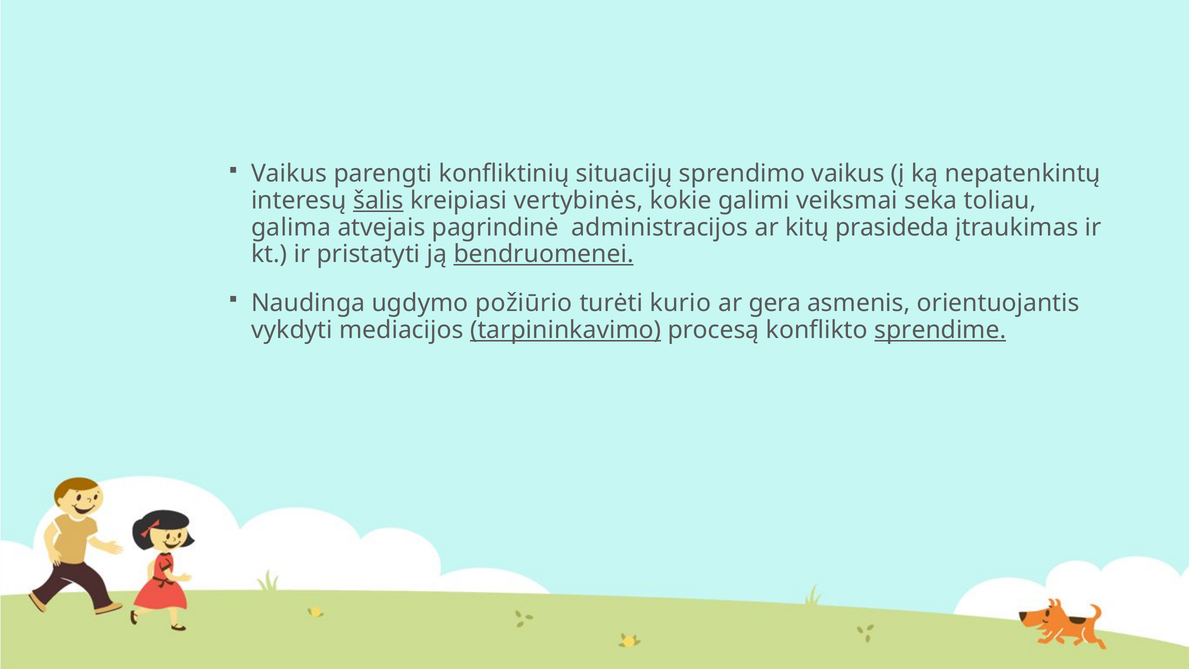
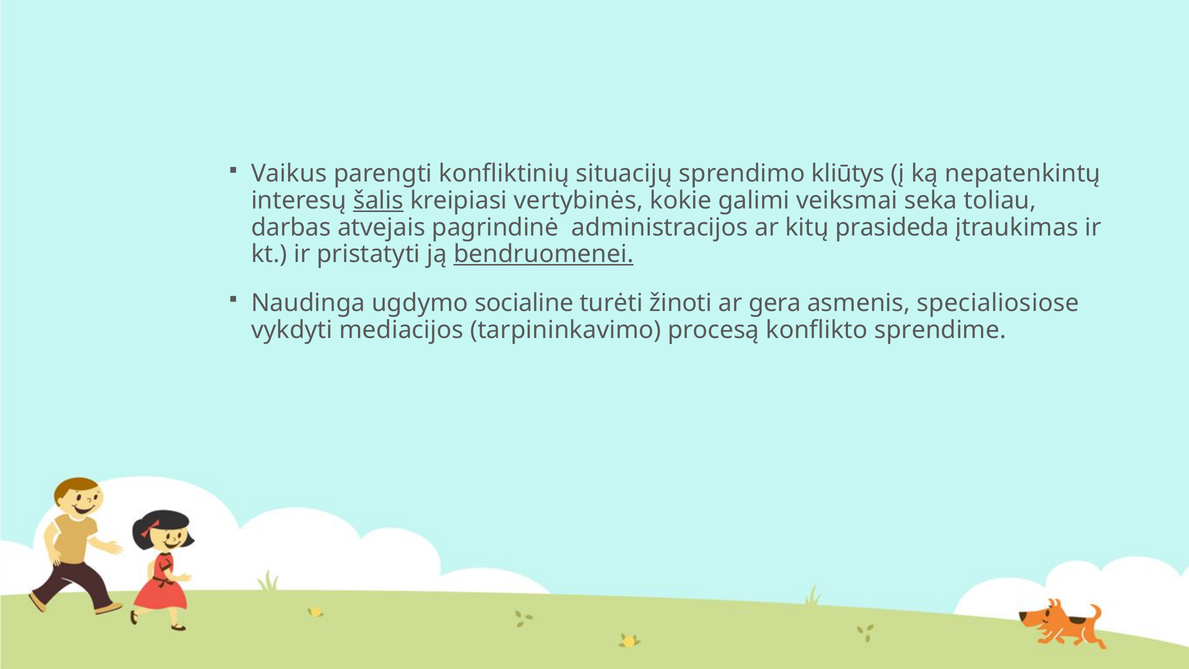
sprendimo vaikus: vaikus -> kliūtys
galima: galima -> darbas
požiūrio: požiūrio -> socialine
kurio: kurio -> žinoti
orientuojantis: orientuojantis -> specialiosiose
tarpininkavimo underline: present -> none
sprendime underline: present -> none
